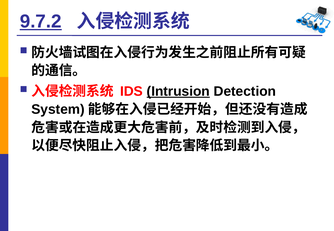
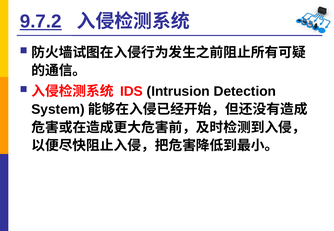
Intrusion underline: present -> none
